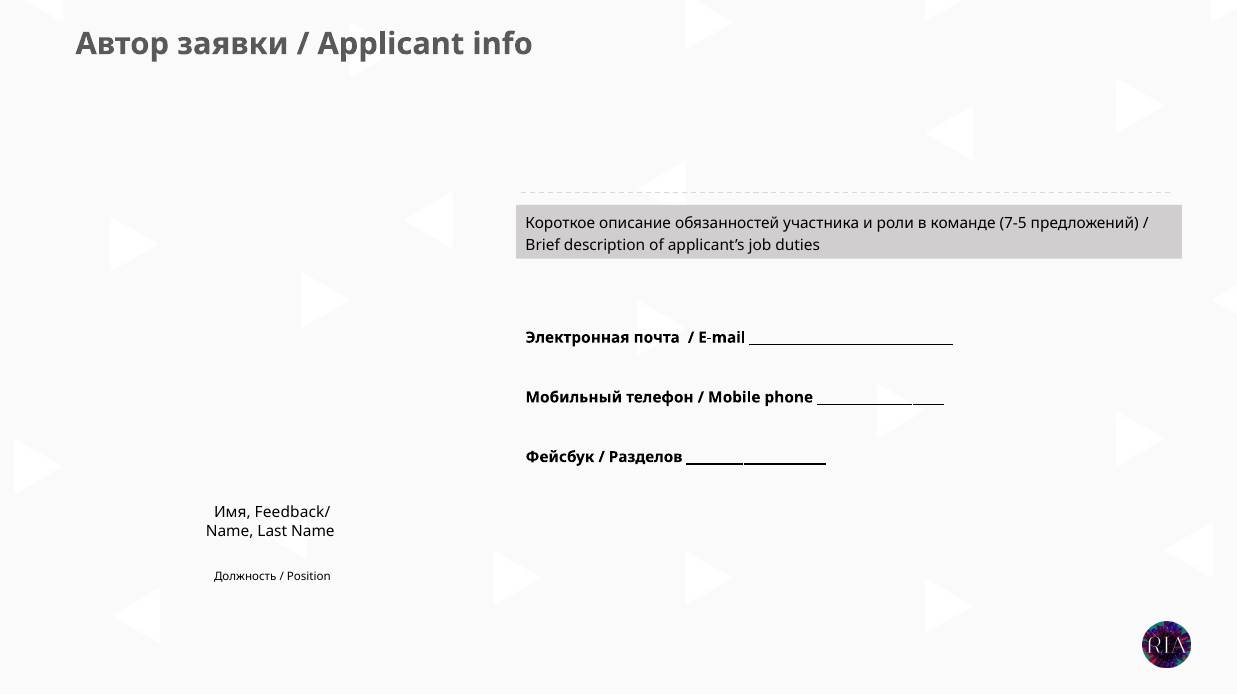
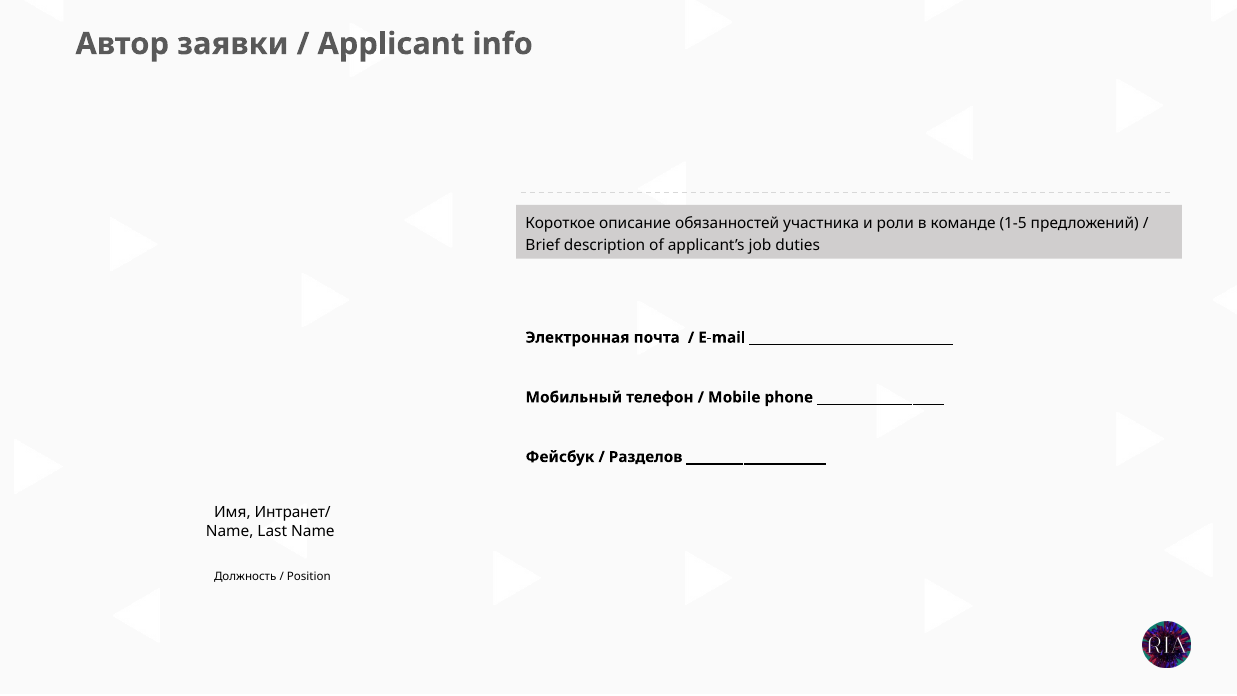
7-5: 7-5 -> 1-5
Feedback/: Feedback/ -> Интранет/
